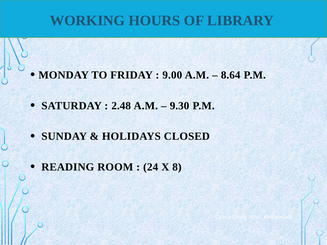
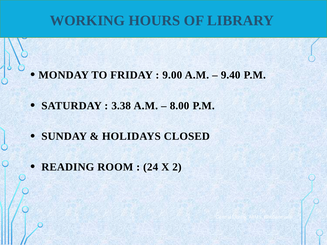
8.64: 8.64 -> 9.40
2.48: 2.48 -> 3.38
9.30: 9.30 -> 8.00
8: 8 -> 2
